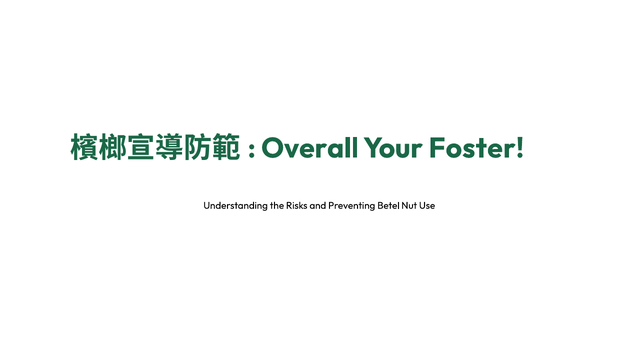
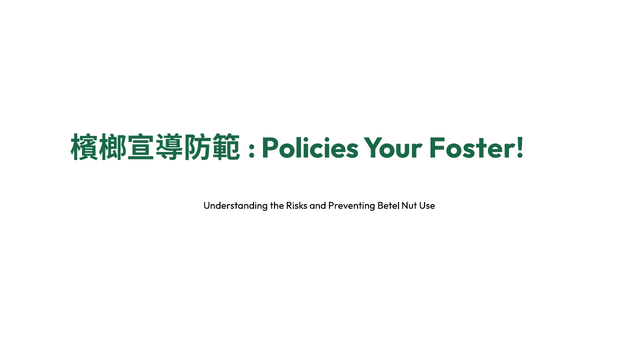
Overall: Overall -> Policies
